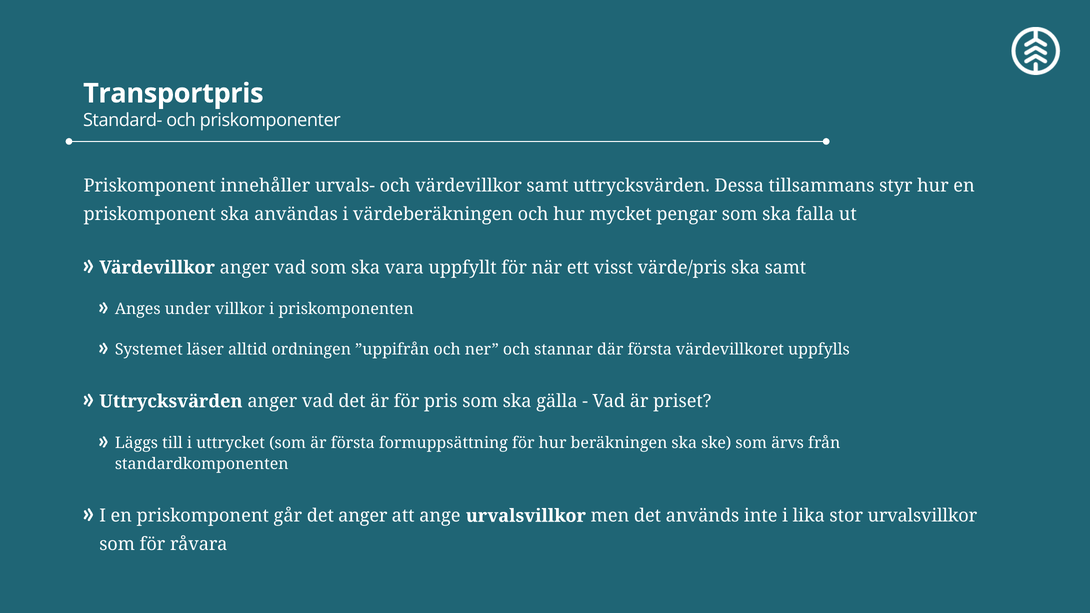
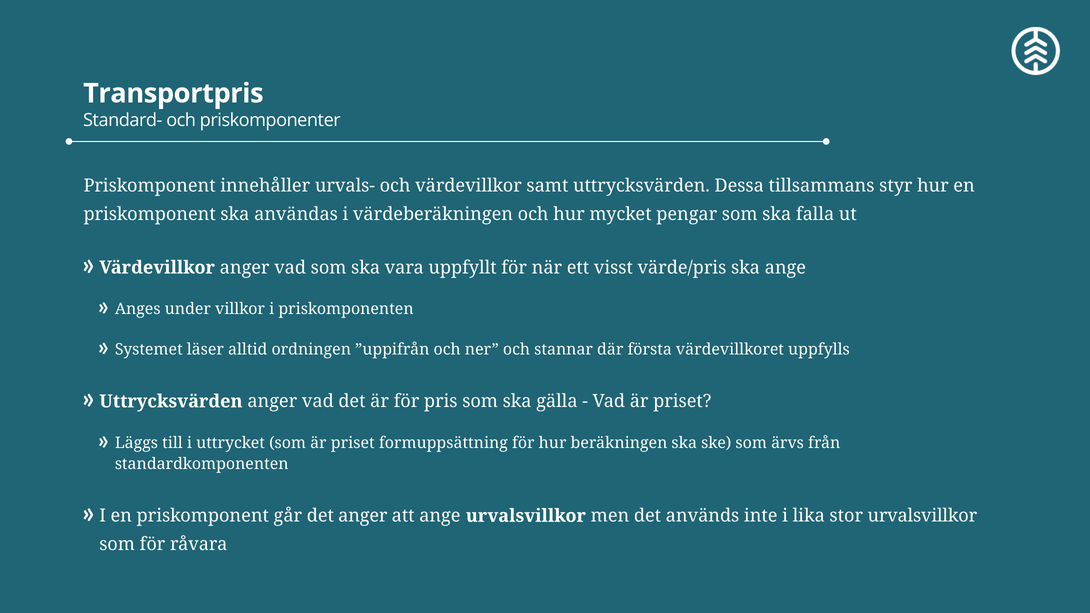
ska samt: samt -> ange
som är första: första -> priset
